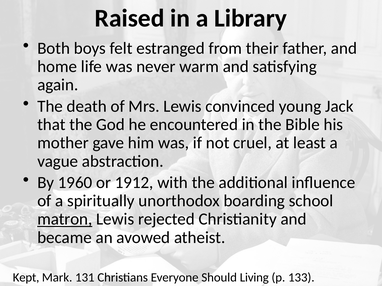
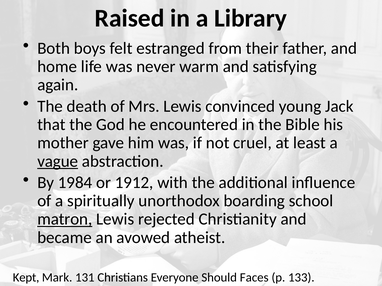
vague underline: none -> present
1960: 1960 -> 1984
Living: Living -> Faces
